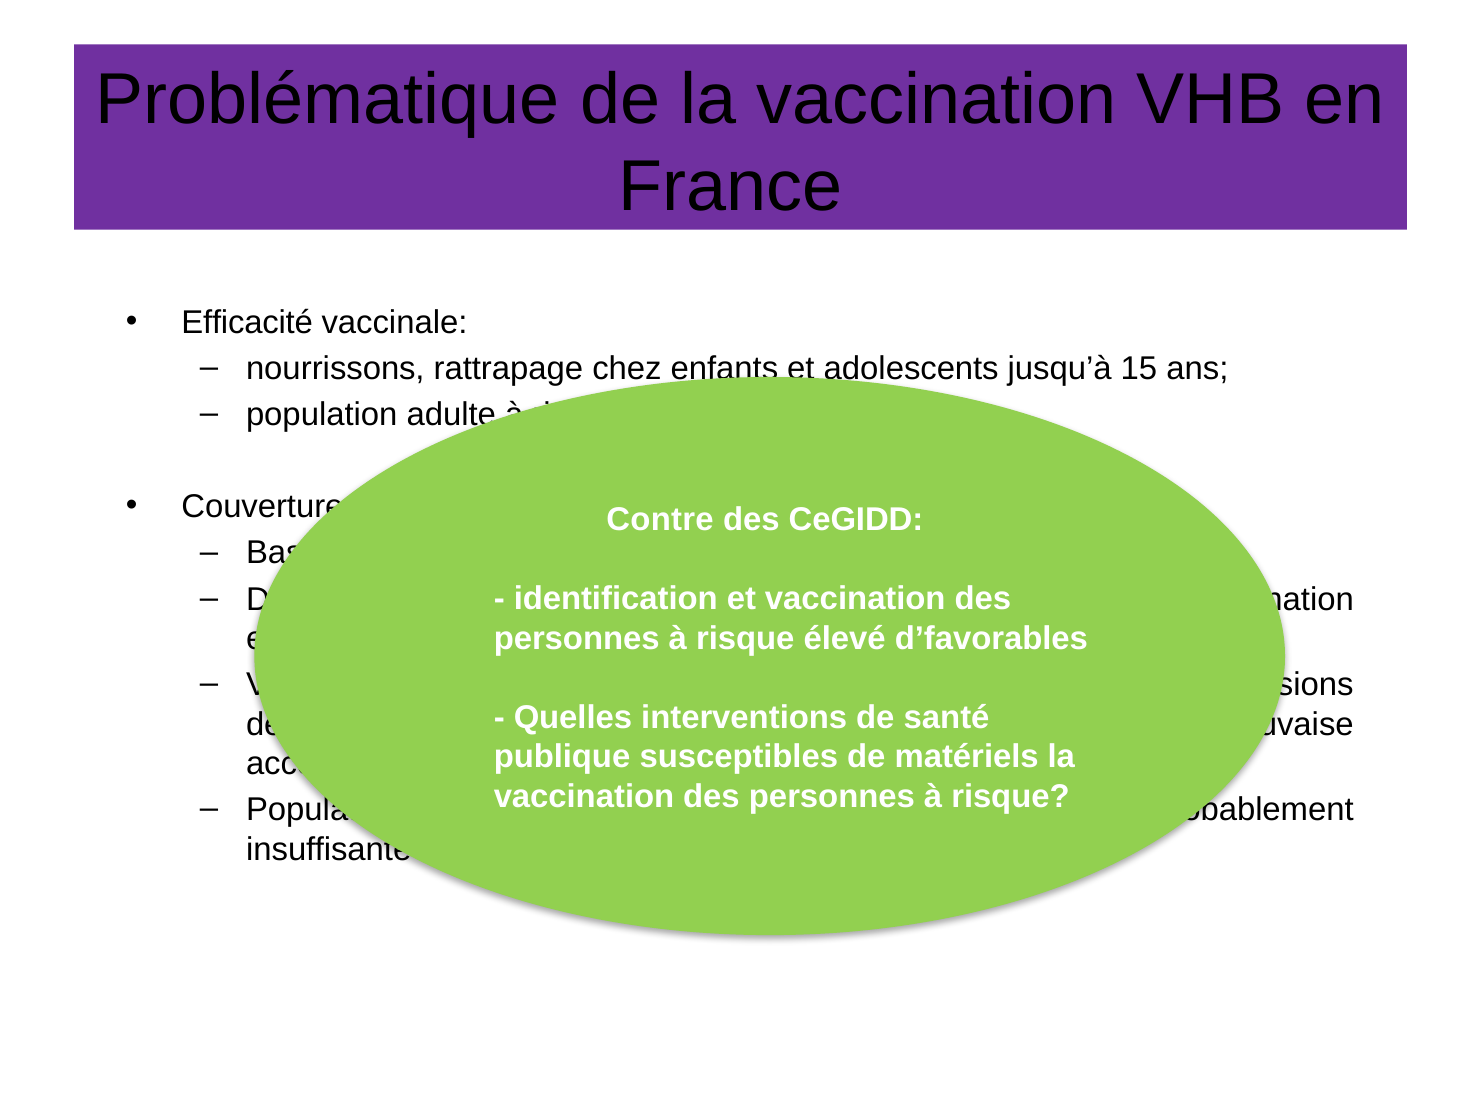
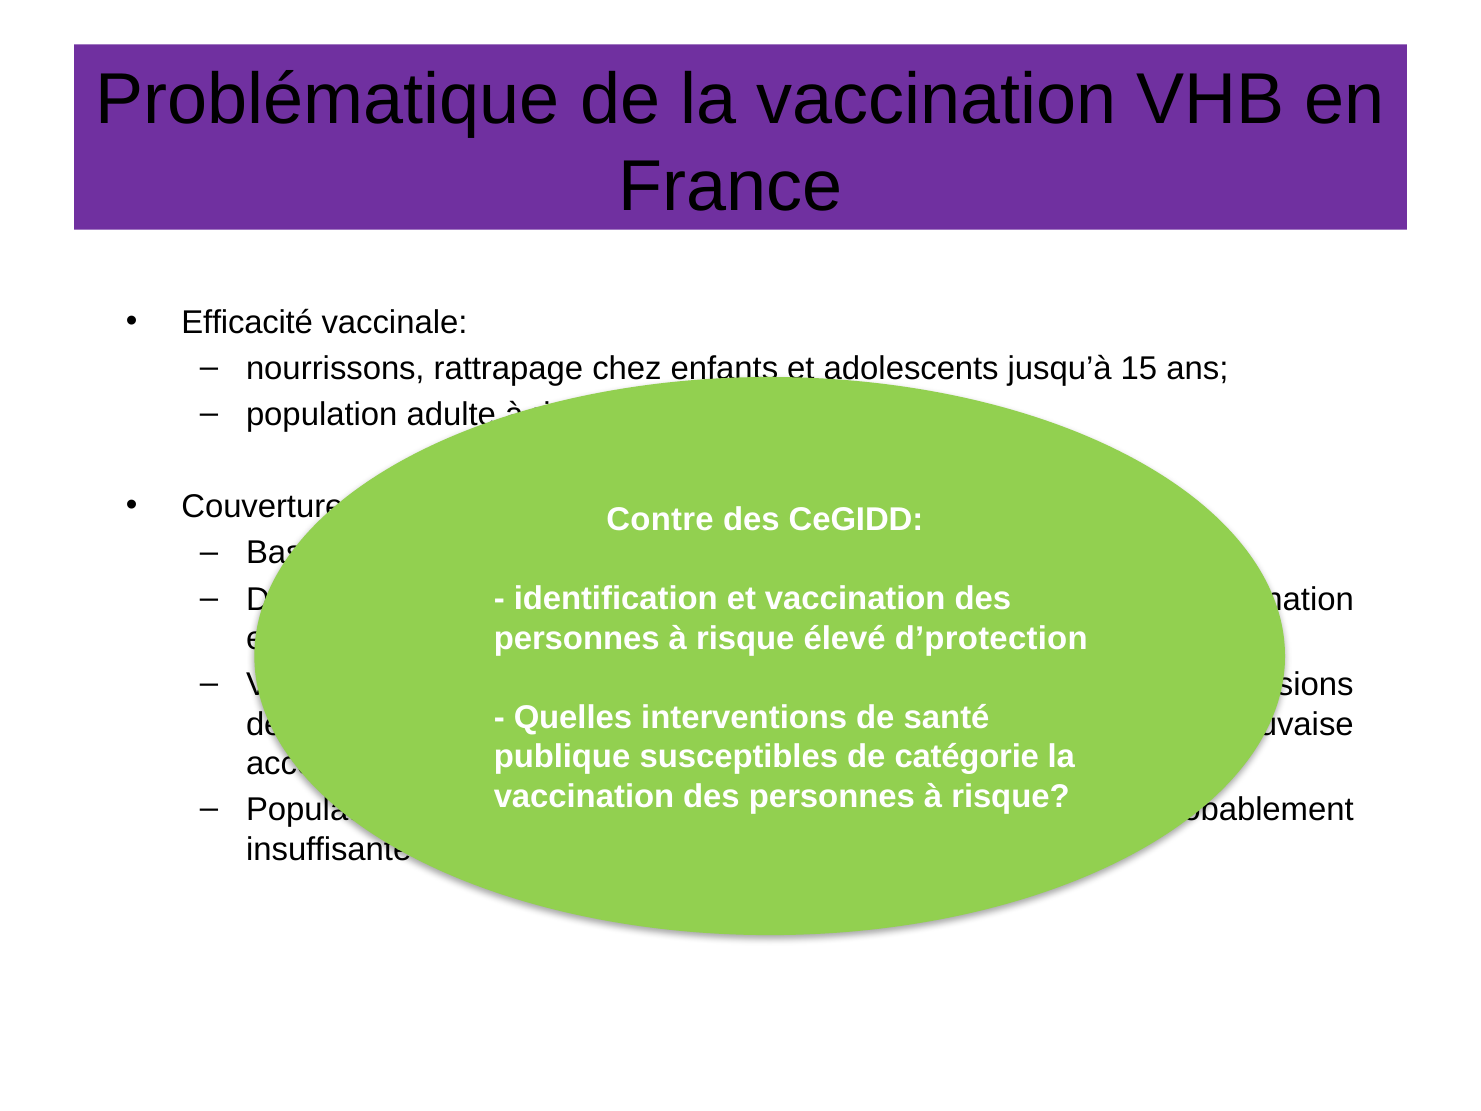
d’favorables: d’favorables -> d’protection
matériels: matériels -> catégorie
